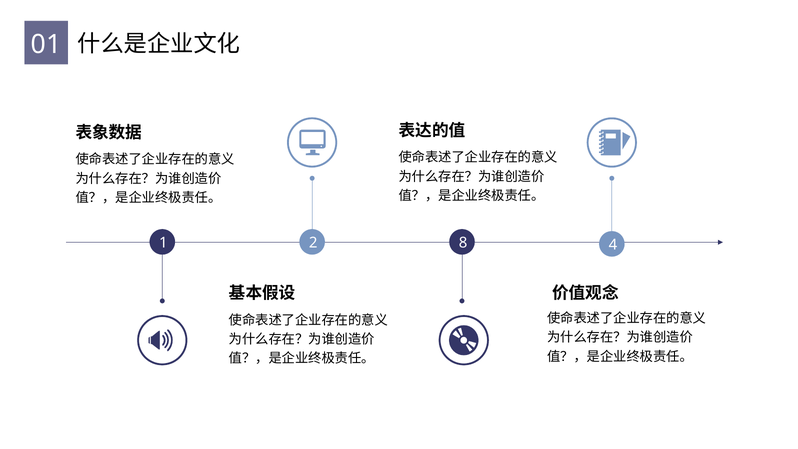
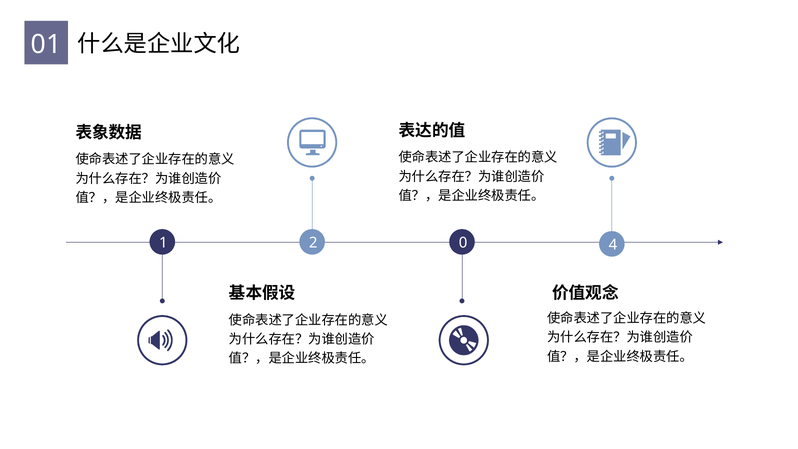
8: 8 -> 0
